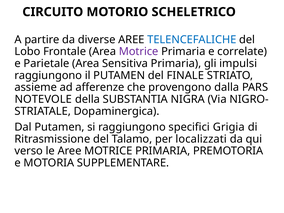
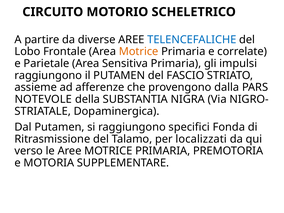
Motrice at (139, 52) colour: purple -> orange
FINALE: FINALE -> FASCIO
Grigia: Grigia -> Fonda
